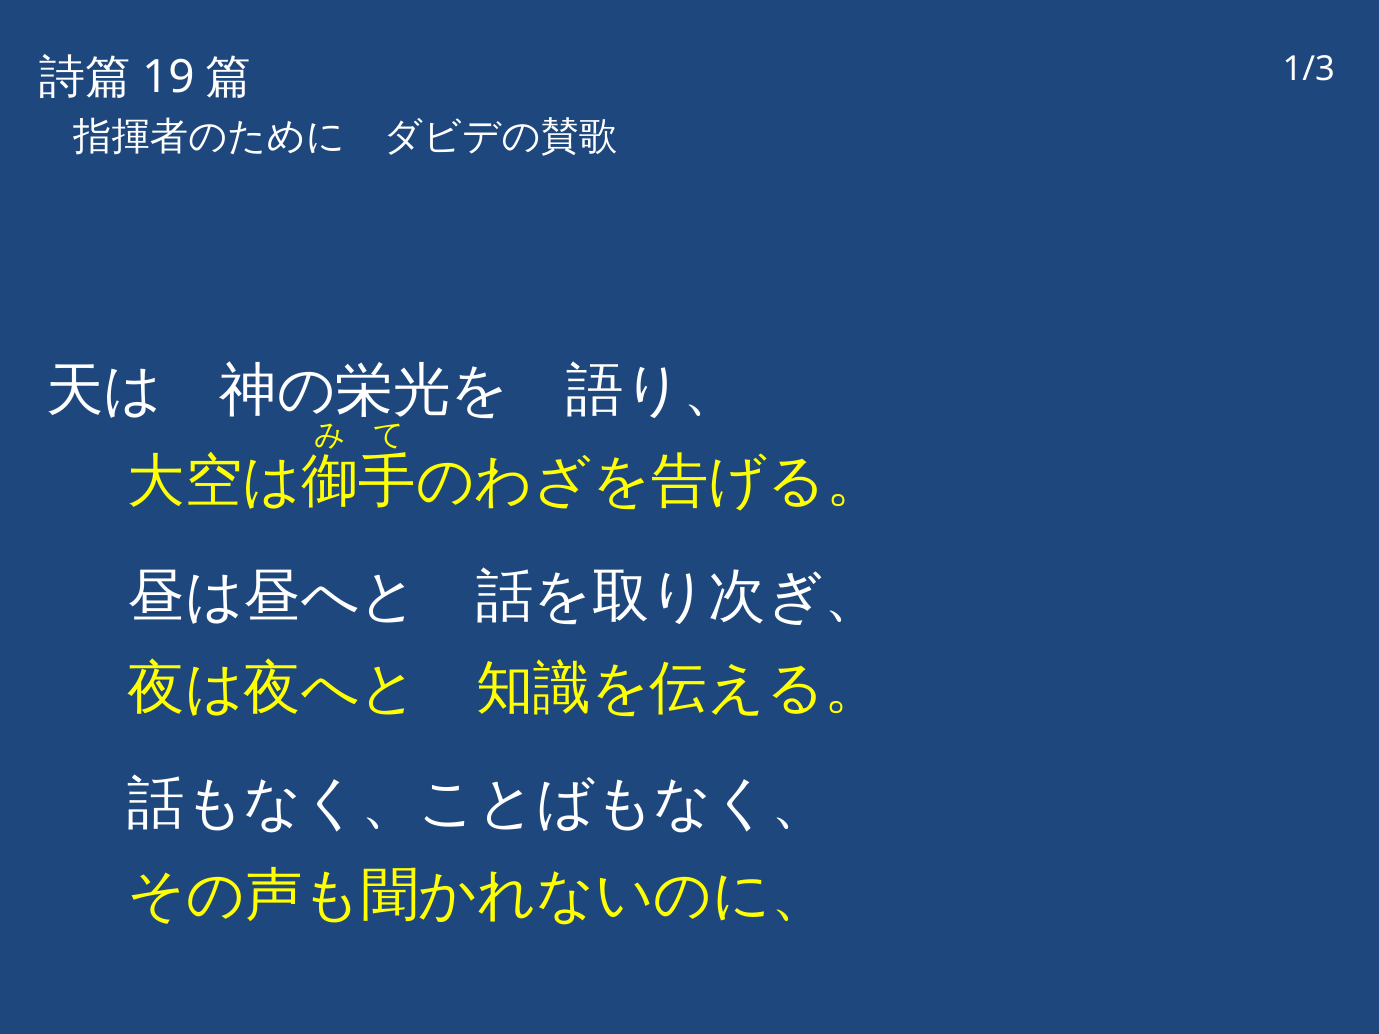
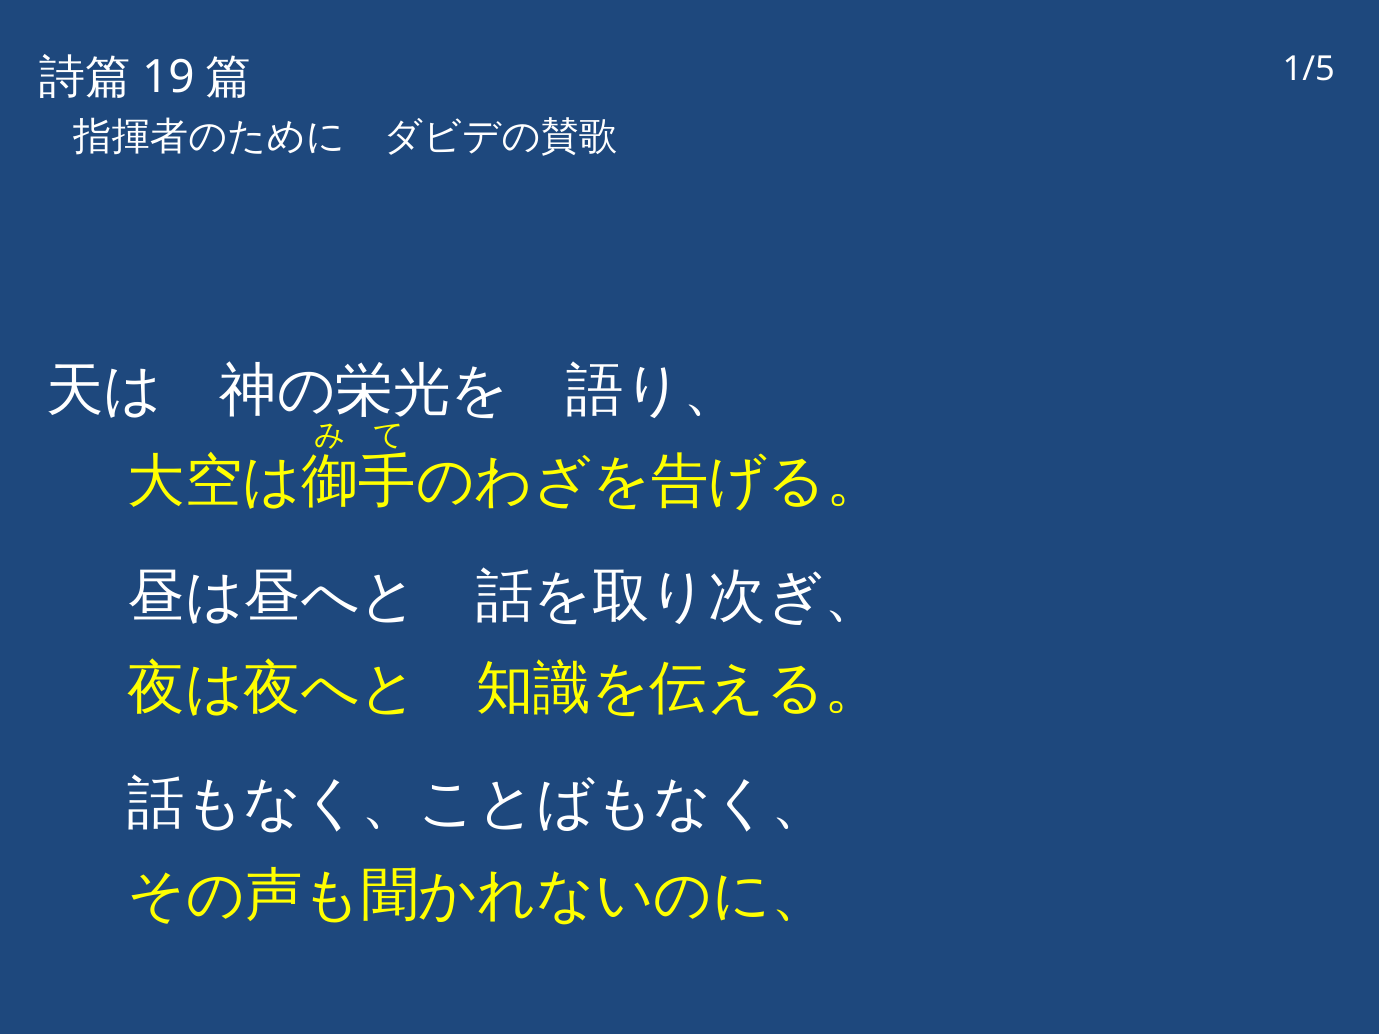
1/3: 1/3 -> 1/5
